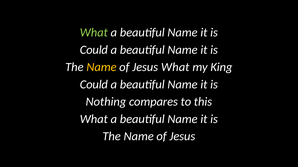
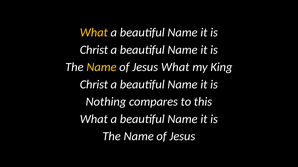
What at (94, 33) colour: light green -> yellow
Could at (94, 50): Could -> Christ
Could at (94, 85): Could -> Christ
